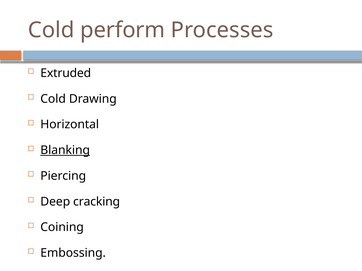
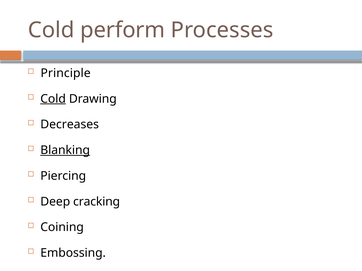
Extruded: Extruded -> Principle
Cold at (53, 99) underline: none -> present
Horizontal: Horizontal -> Decreases
